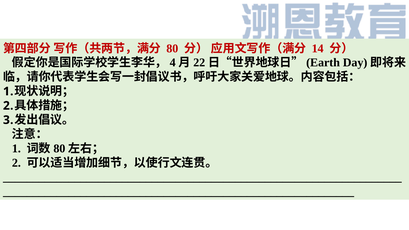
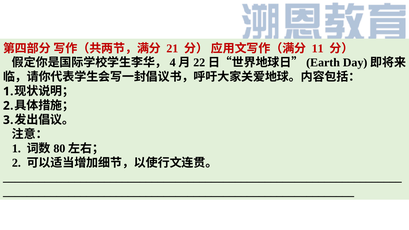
80 at (172, 48): 80 -> 21
14: 14 -> 11
